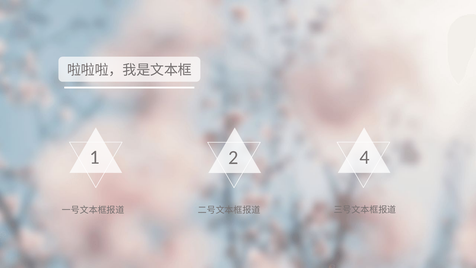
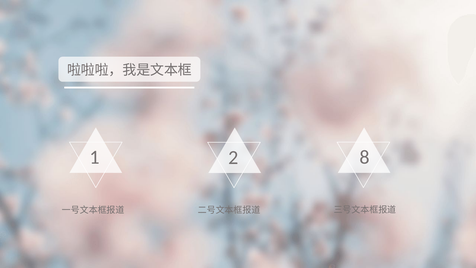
4: 4 -> 8
